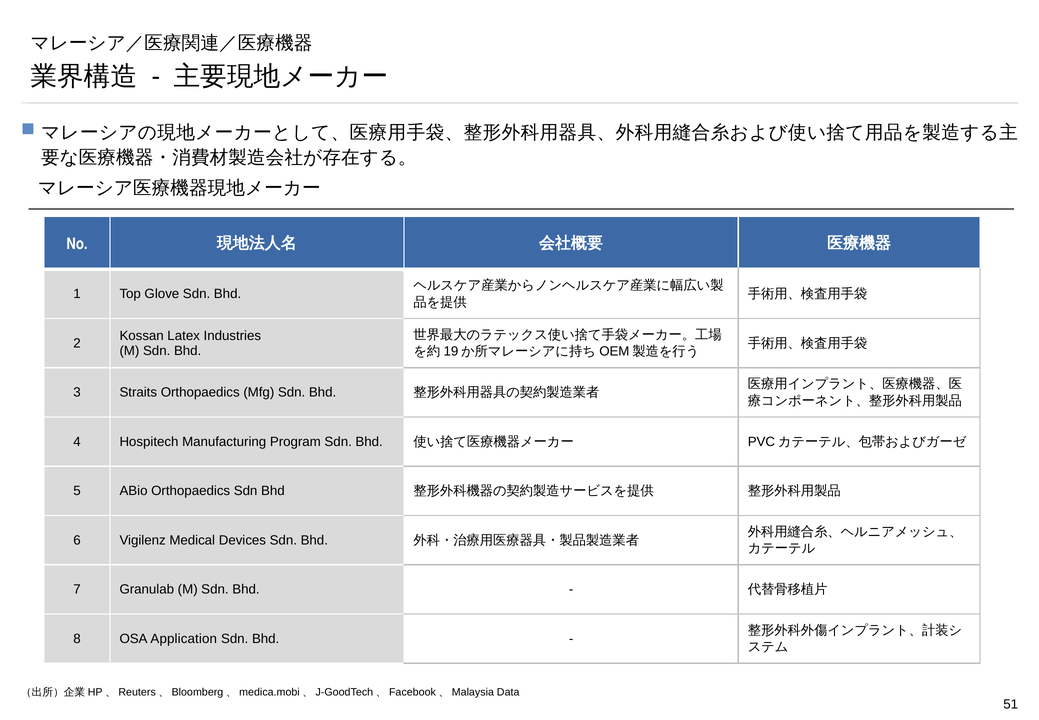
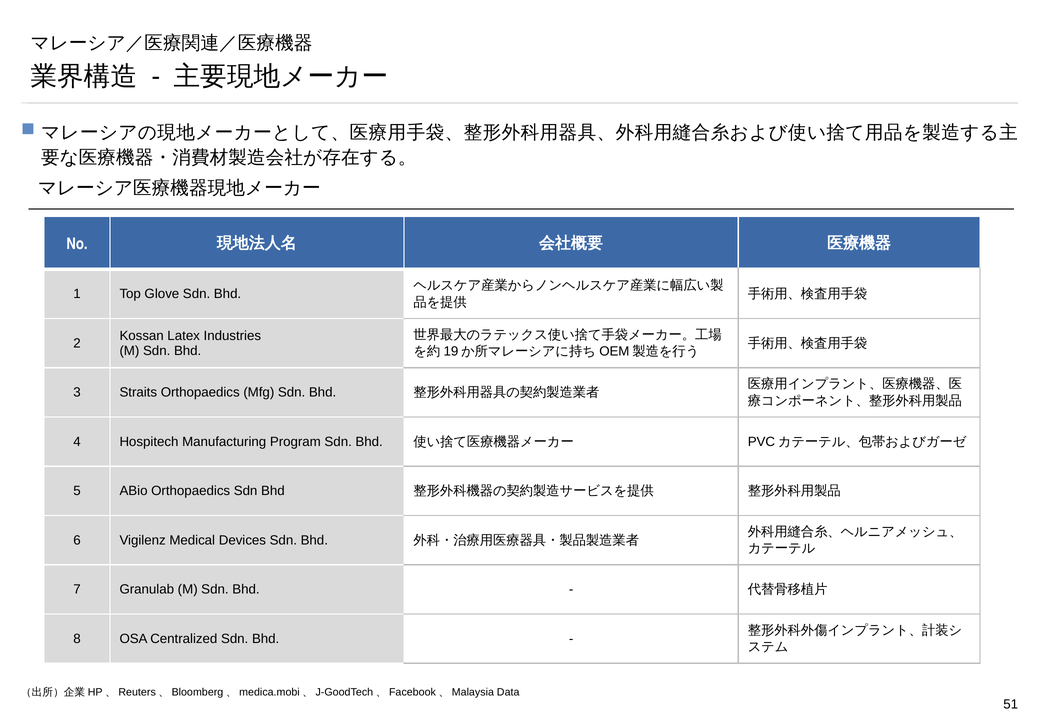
Application: Application -> Centralized
